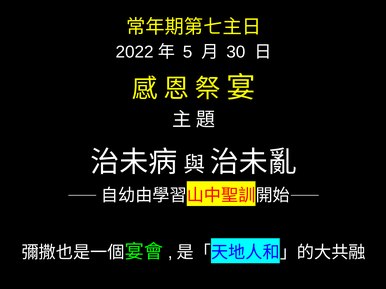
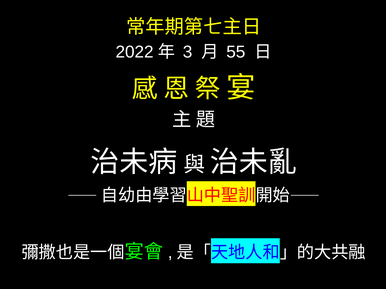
5: 5 -> 3
30: 30 -> 55
